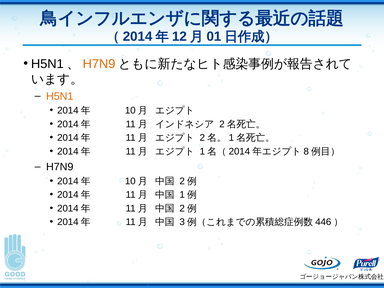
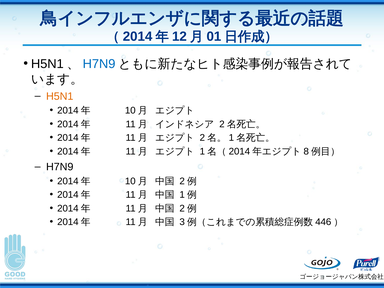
H7N9 at (99, 64) colour: orange -> blue
